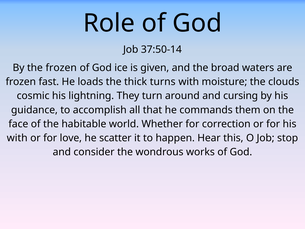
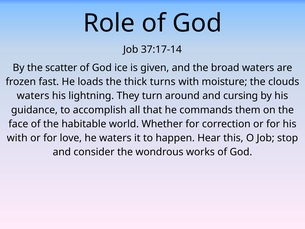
37:50-14: 37:50-14 -> 37:17-14
the frozen: frozen -> scatter
cosmic at (33, 96): cosmic -> waters
he scatter: scatter -> waters
